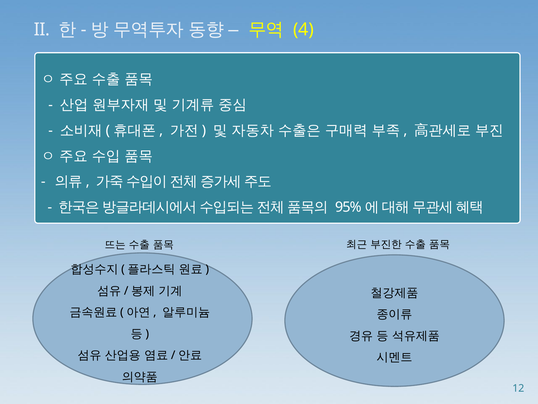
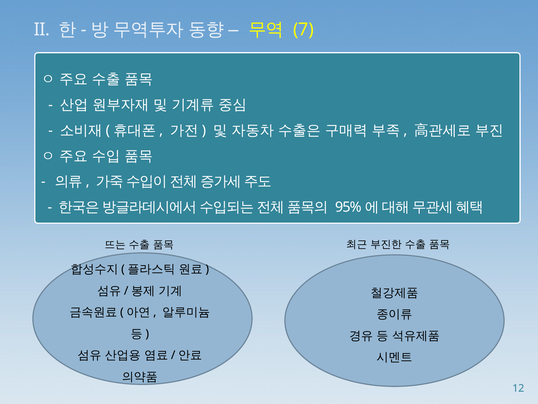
4: 4 -> 7
